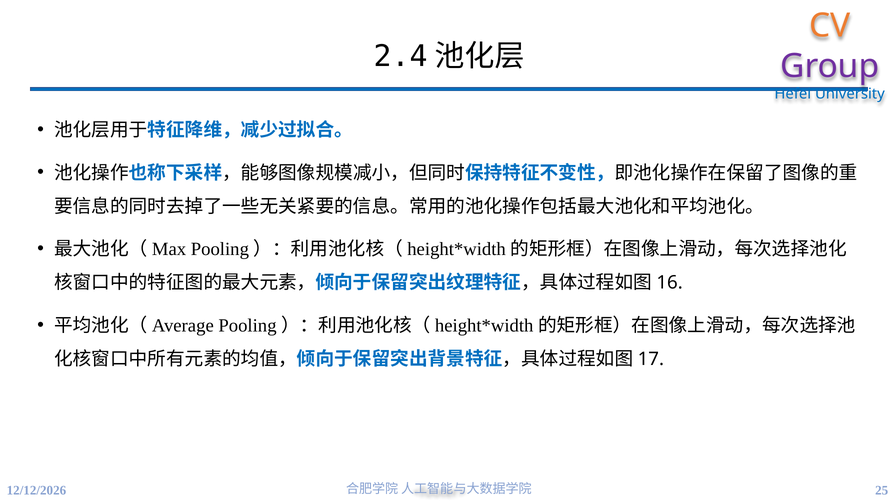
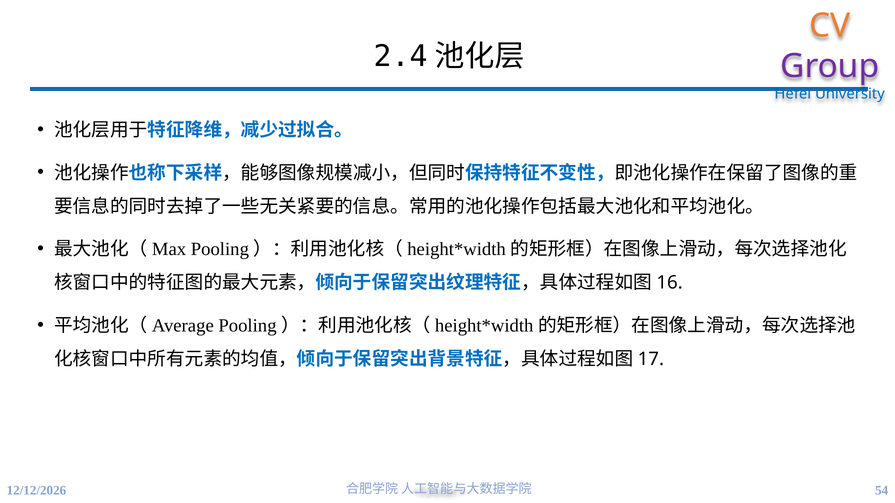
25: 25 -> 54
